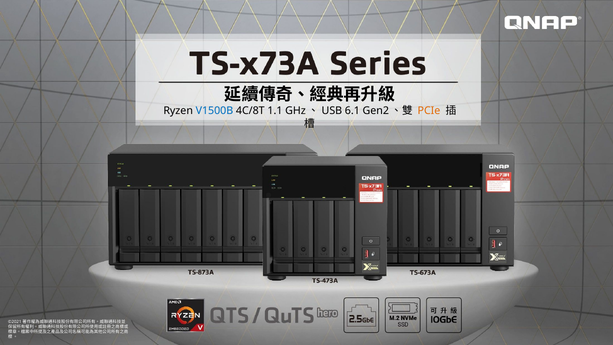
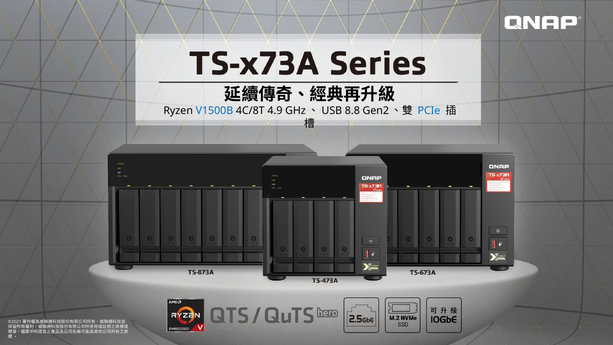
1.1: 1.1 -> 4.9
6.1: 6.1 -> 8.8
PCIe colour: orange -> blue
